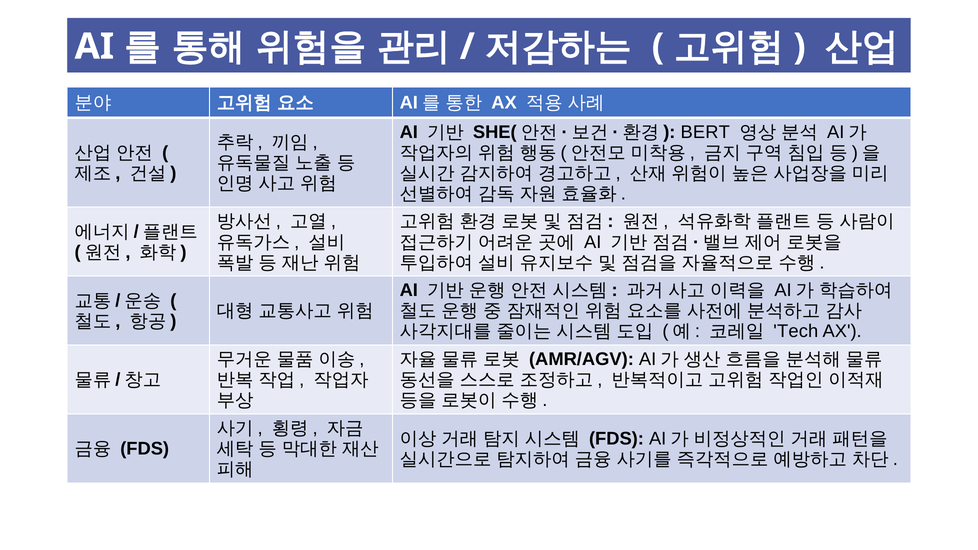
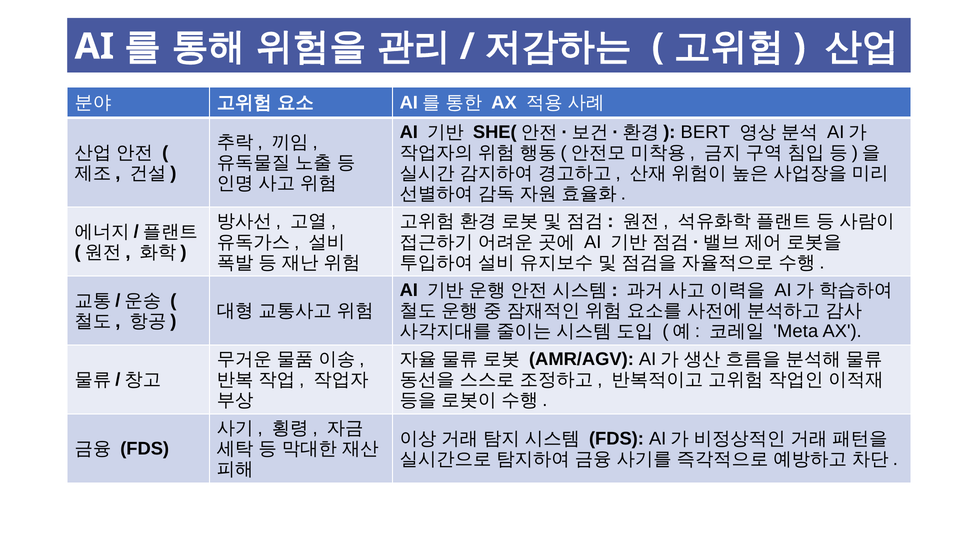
Tech: Tech -> Meta
